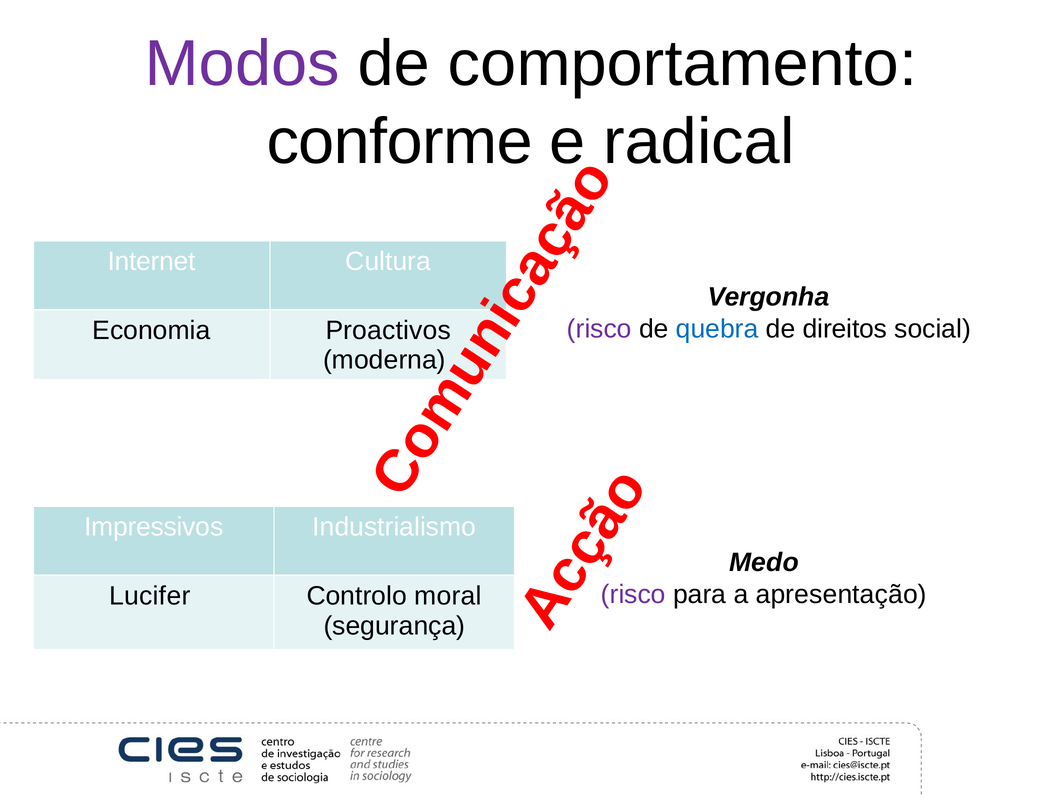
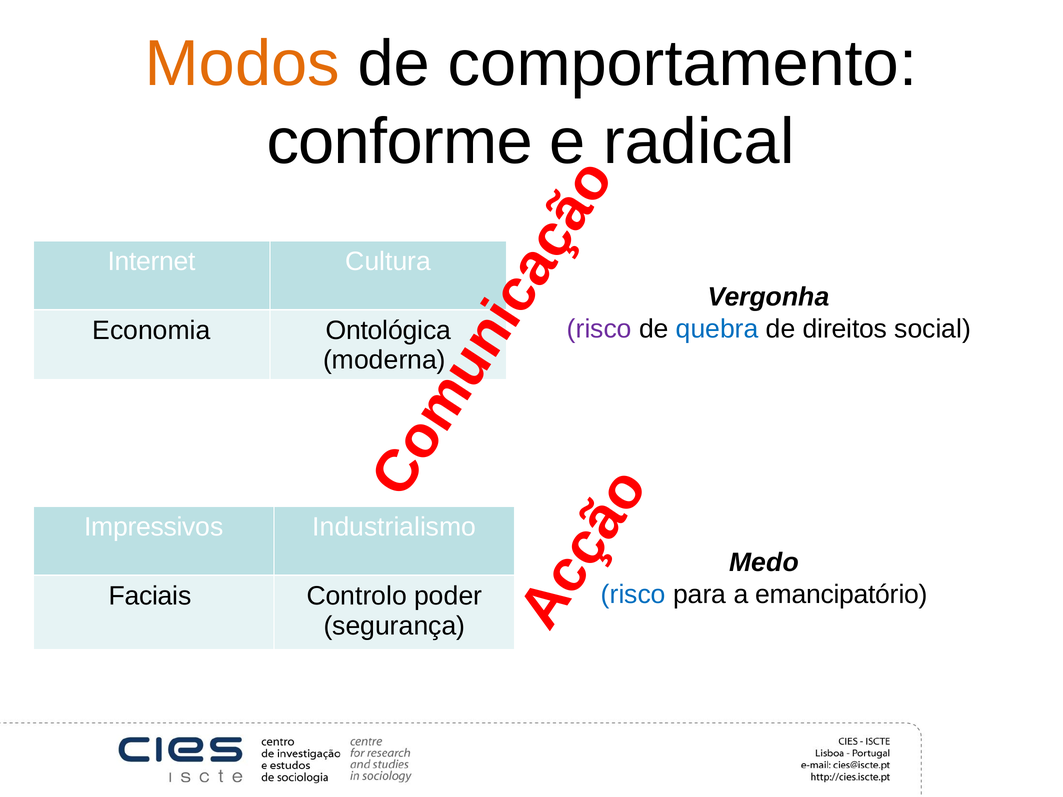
Modos colour: purple -> orange
Proactivos: Proactivos -> Ontológica
risco at (633, 595) colour: purple -> blue
apresentação: apresentação -> emancipatório
Lucifer: Lucifer -> Faciais
moral: moral -> poder
